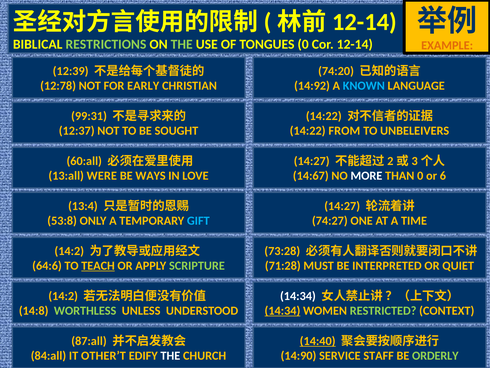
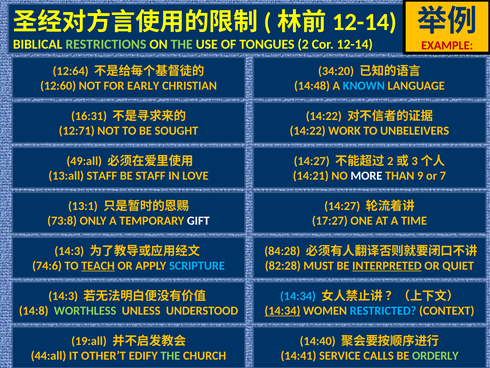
TONGUES 0: 0 -> 2
EXAMPLE colour: orange -> red
12:39: 12:39 -> 12:64
74:20: 74:20 -> 34:20
12:78: 12:78 -> 12:60
14:92: 14:92 -> 14:48
99:31: 99:31 -> 16:31
12:37: 12:37 -> 12:71
FROM: FROM -> WORK
60:all: 60:all -> 49:all
13:all WERE: WERE -> STAFF
BE WAYS: WAYS -> STAFF
14:67: 14:67 -> 14:21
THAN 0: 0 -> 9
6: 6 -> 7
13:4: 13:4 -> 13:1
53:8: 53:8 -> 73:8
GIFT colour: light blue -> white
74:27: 74:27 -> 17:27
14:2 at (69, 251): 14:2 -> 14:3
73:28: 73:28 -> 84:28
64:6: 64:6 -> 74:6
SCRIPTURE colour: light green -> light blue
71:28: 71:28 -> 82:28
INTERPRETED underline: none -> present
14:2 at (63, 296): 14:2 -> 14:3
14:34 at (298, 296) colour: white -> light blue
RESTRICTED colour: light green -> light blue
87:all: 87:all -> 19:all
14:40 underline: present -> none
84:all: 84:all -> 44:all
THE at (170, 355) colour: white -> light green
14:90: 14:90 -> 14:41
STAFF: STAFF -> CALLS
